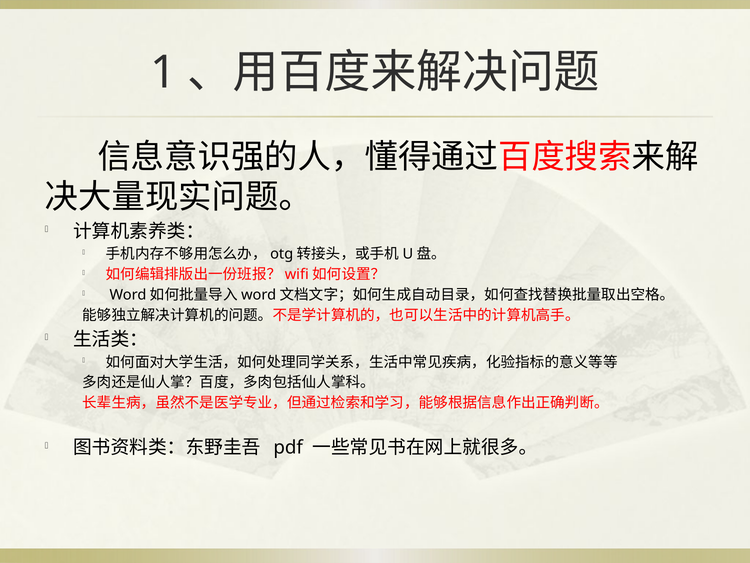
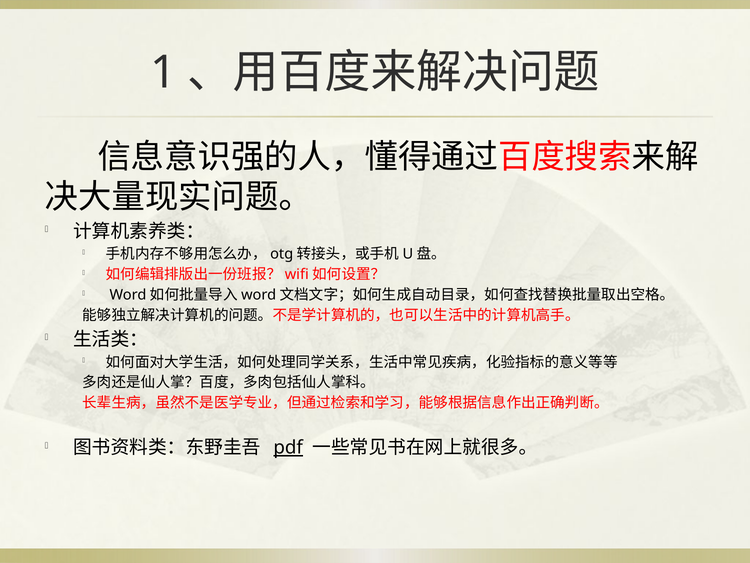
pdf underline: none -> present
